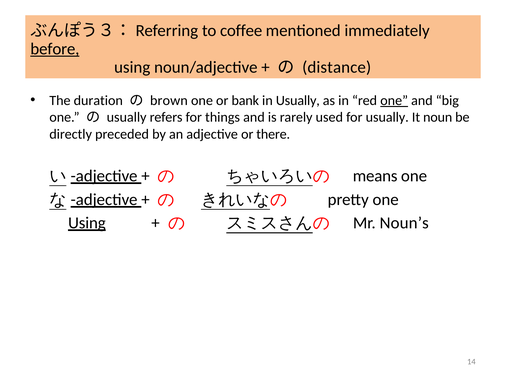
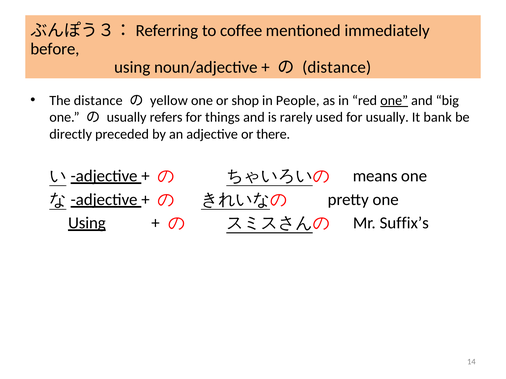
before underline: present -> none
The duration: duration -> distance
brown: brown -> yellow
bank: bank -> shop
in Usually: Usually -> People
noun: noun -> bank
Noun’s: Noun’s -> Suffix’s
